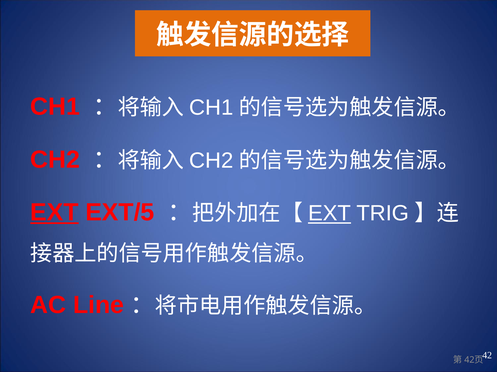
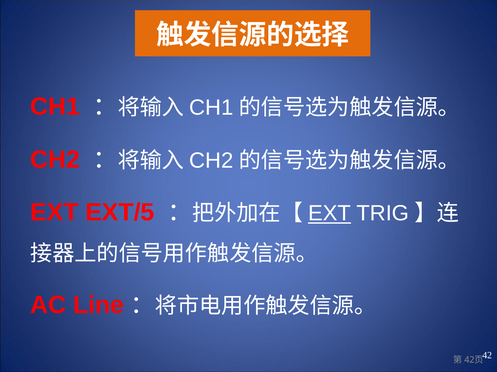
EXT at (54, 213) underline: present -> none
